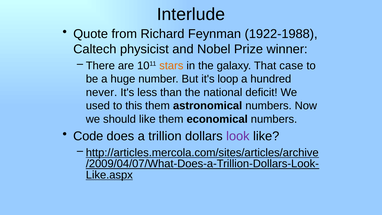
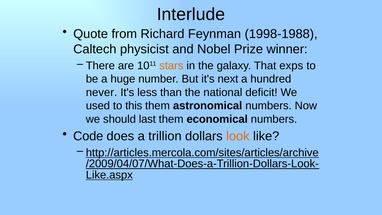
1922-1988: 1922-1988 -> 1998-1988
case: case -> exps
loop: loop -> next
should like: like -> last
look colour: purple -> orange
